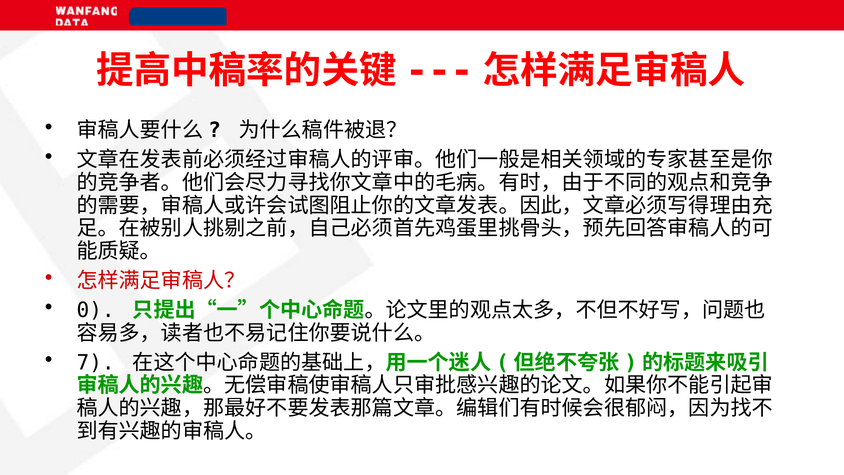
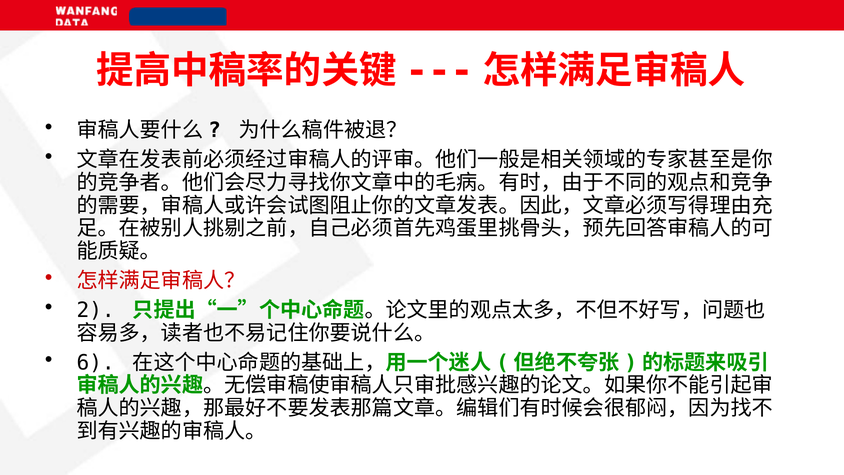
0: 0 -> 2
7: 7 -> 6
